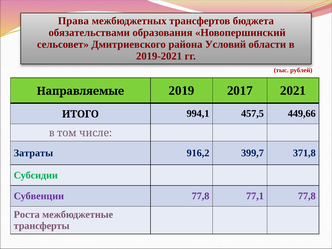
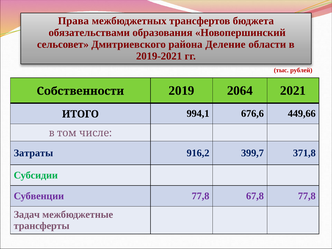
Условий: Условий -> Деление
Направляемые: Направляемые -> Собственности
2017: 2017 -> 2064
457,5: 457,5 -> 676,6
77,1: 77,1 -> 67,8
Роста: Роста -> Задач
